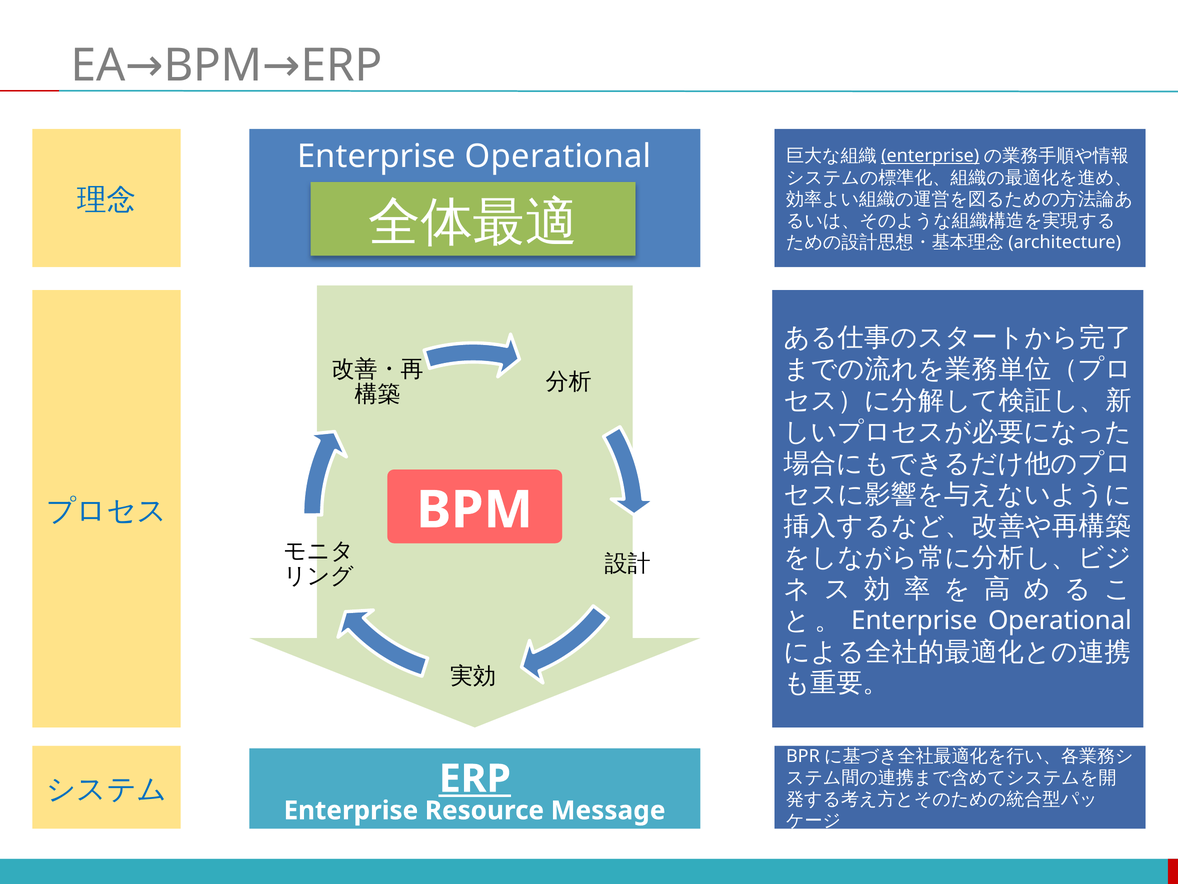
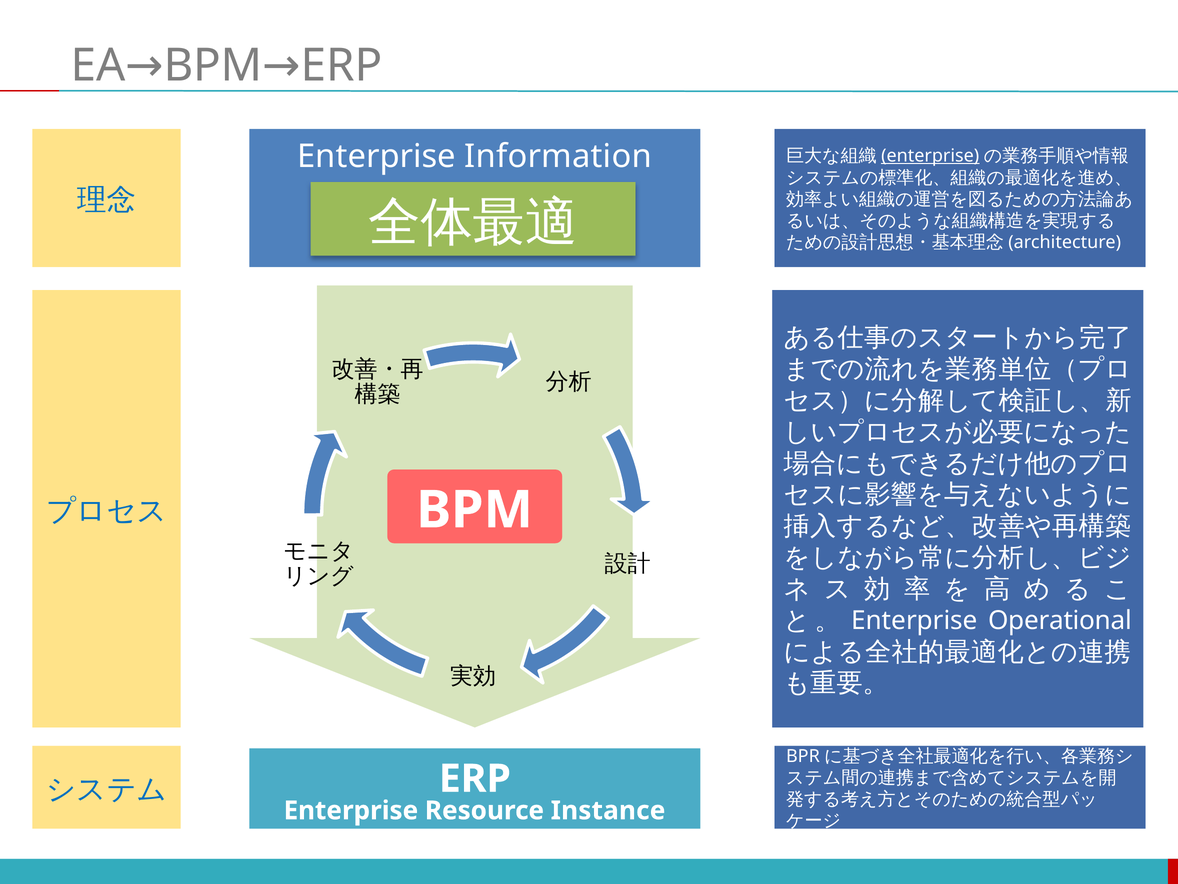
Operational at (558, 157): Operational -> Information
ERP at (475, 778) underline: present -> none
Message: Message -> Instance
